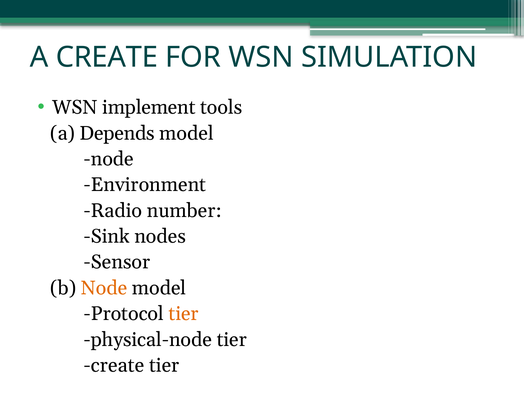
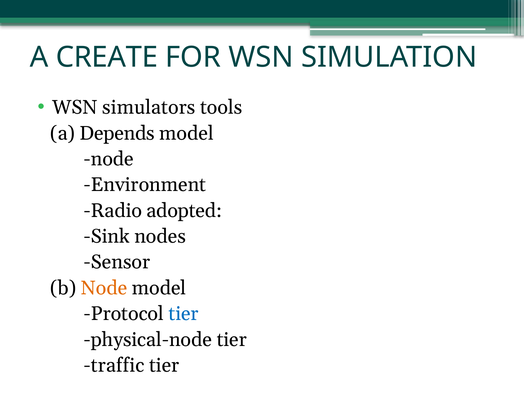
implement: implement -> simulators
number: number -> adopted
tier at (184, 314) colour: orange -> blue
create at (114, 365): create -> traffic
